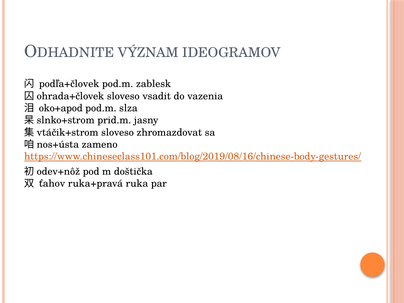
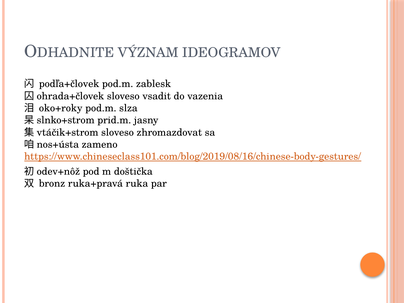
oko+apod: oko+apod -> oko+roky
ťahov: ťahov -> bronz
